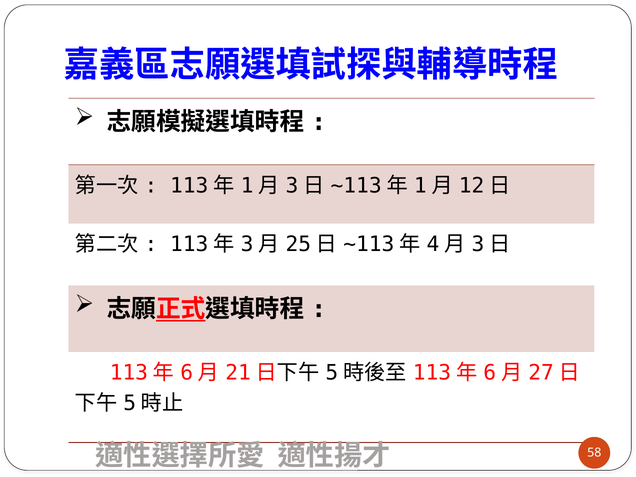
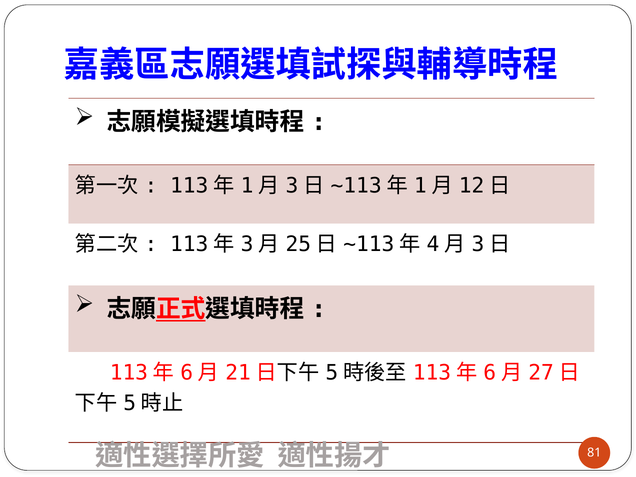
58: 58 -> 81
